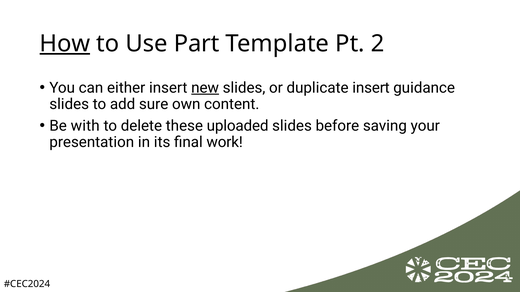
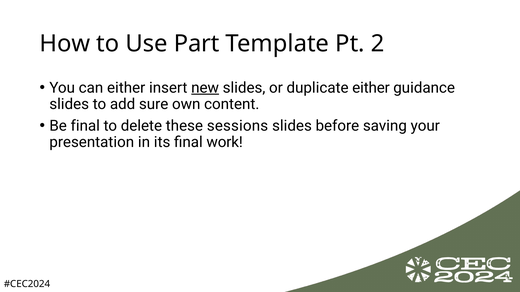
How underline: present -> none
duplicate insert: insert -> either
Be with: with -> final
uploaded: uploaded -> sessions
